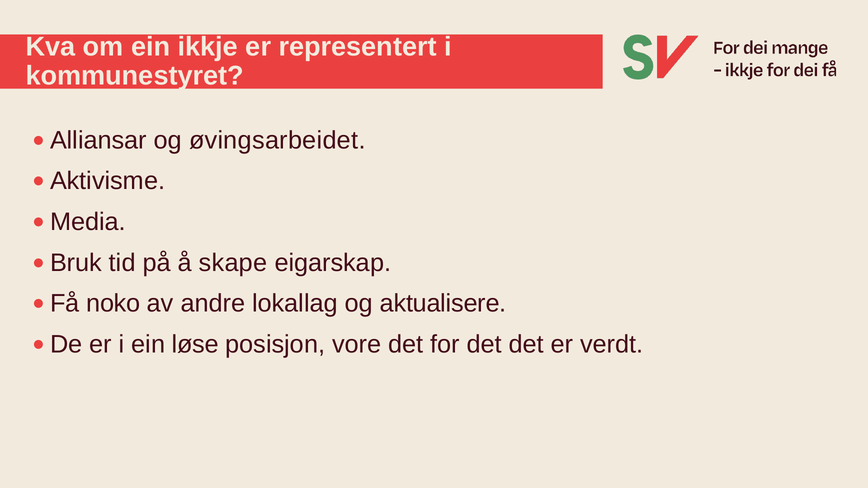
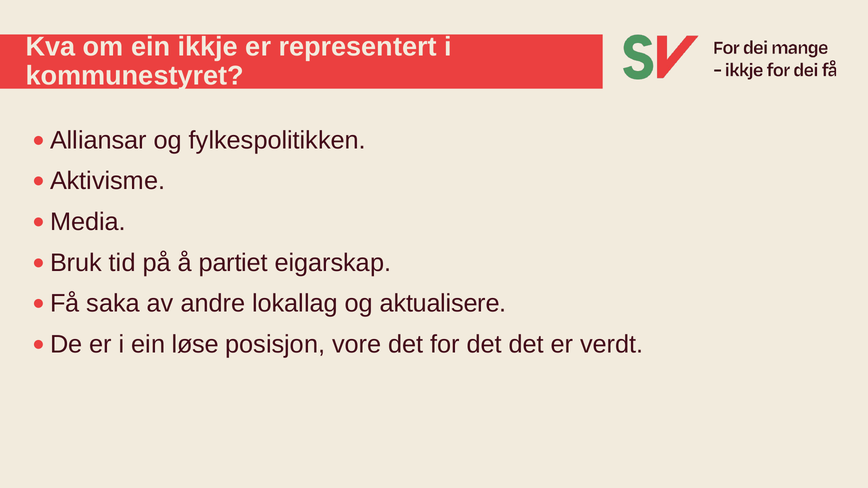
øvingsarbeidet: øvingsarbeidet -> fylkespolitikken
skape: skape -> partiet
noko: noko -> saka
